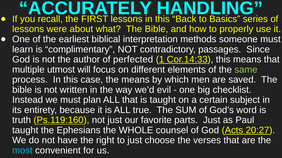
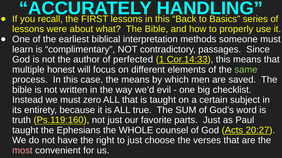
utmost: utmost -> honest
plan: plan -> zero
most colour: light blue -> pink
